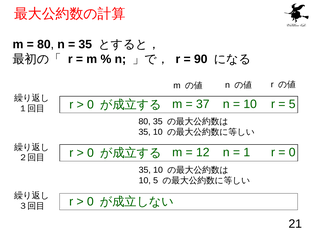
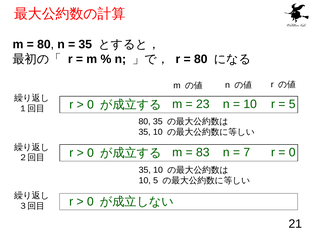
90 at (201, 59): 90 -> 80
37: 37 -> 23
12: 12 -> 83
1: 1 -> 7
